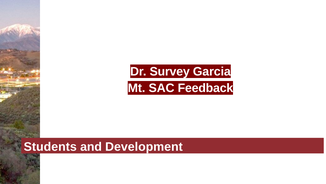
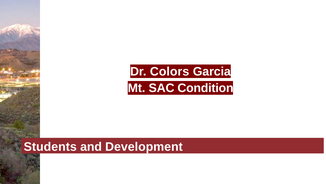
Survey: Survey -> Colors
Feedback: Feedback -> Condition
